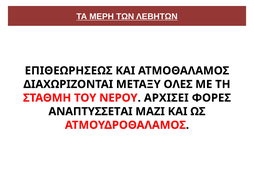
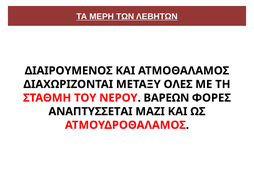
ΕΠΙΘΕΩΡΗΣΕΩΣ: ΕΠΙΘΕΩΡΗΣΕΩΣ -> ΔΙΑΙΡΟΥΜΕΝΟΣ
ΑΡΧΙΣΕΙ: ΑΡΧΙΣΕΙ -> ΒΑΡΕΩΝ
